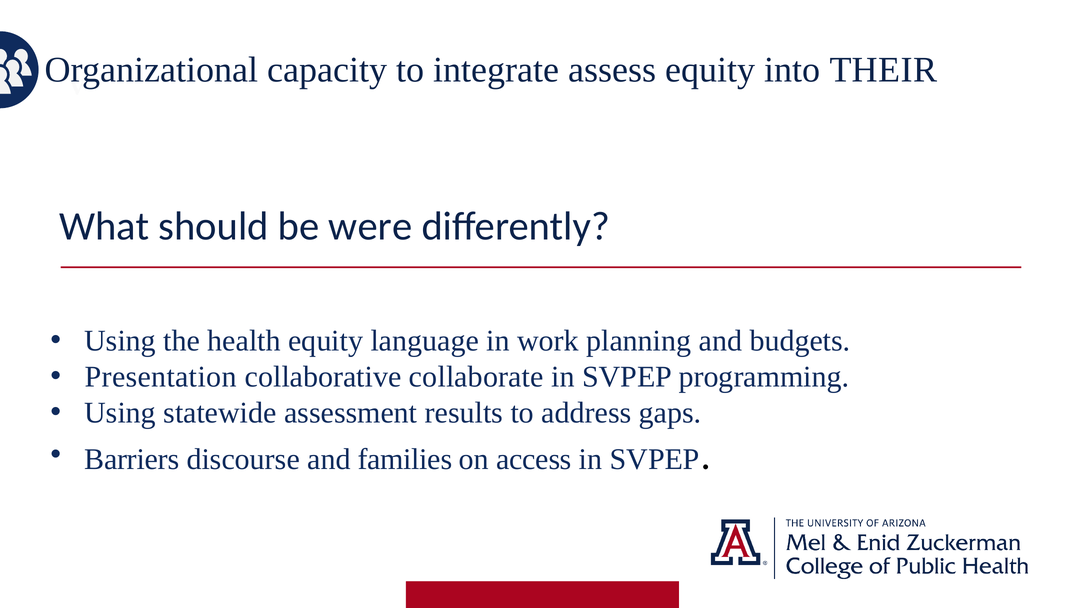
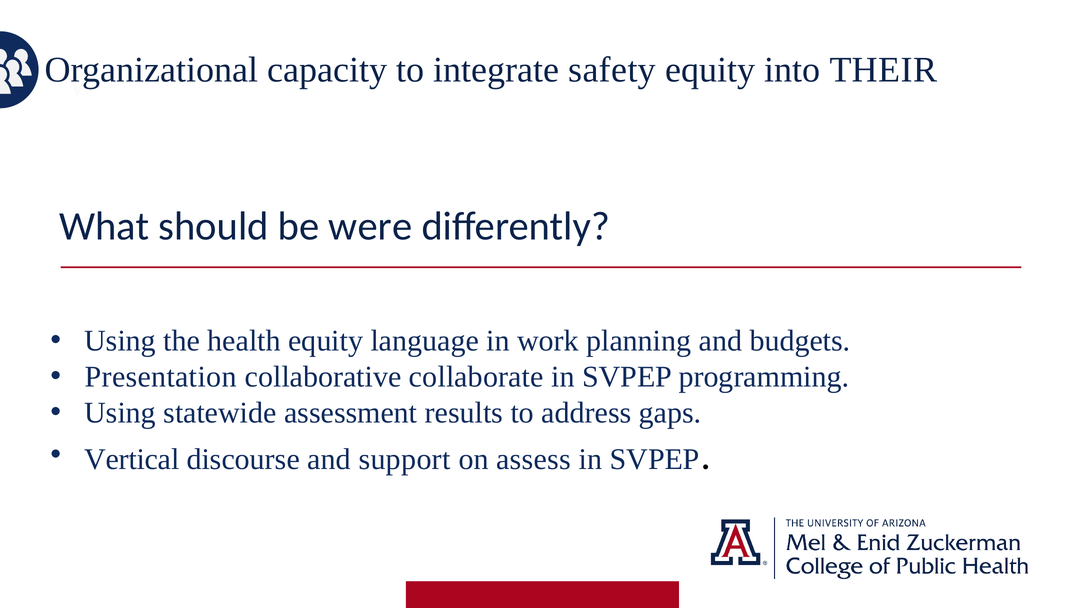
assess: assess -> safety
Barriers: Barriers -> Vertical
families: families -> support
access: access -> assess
